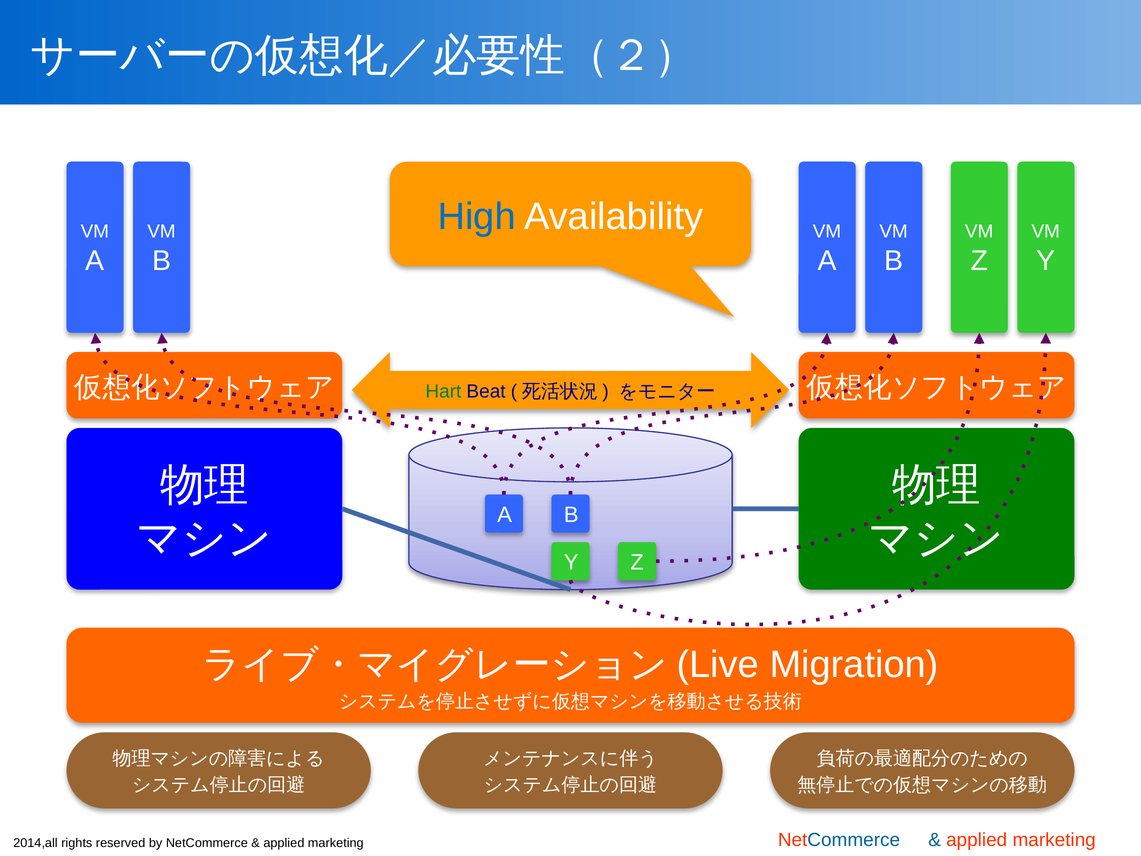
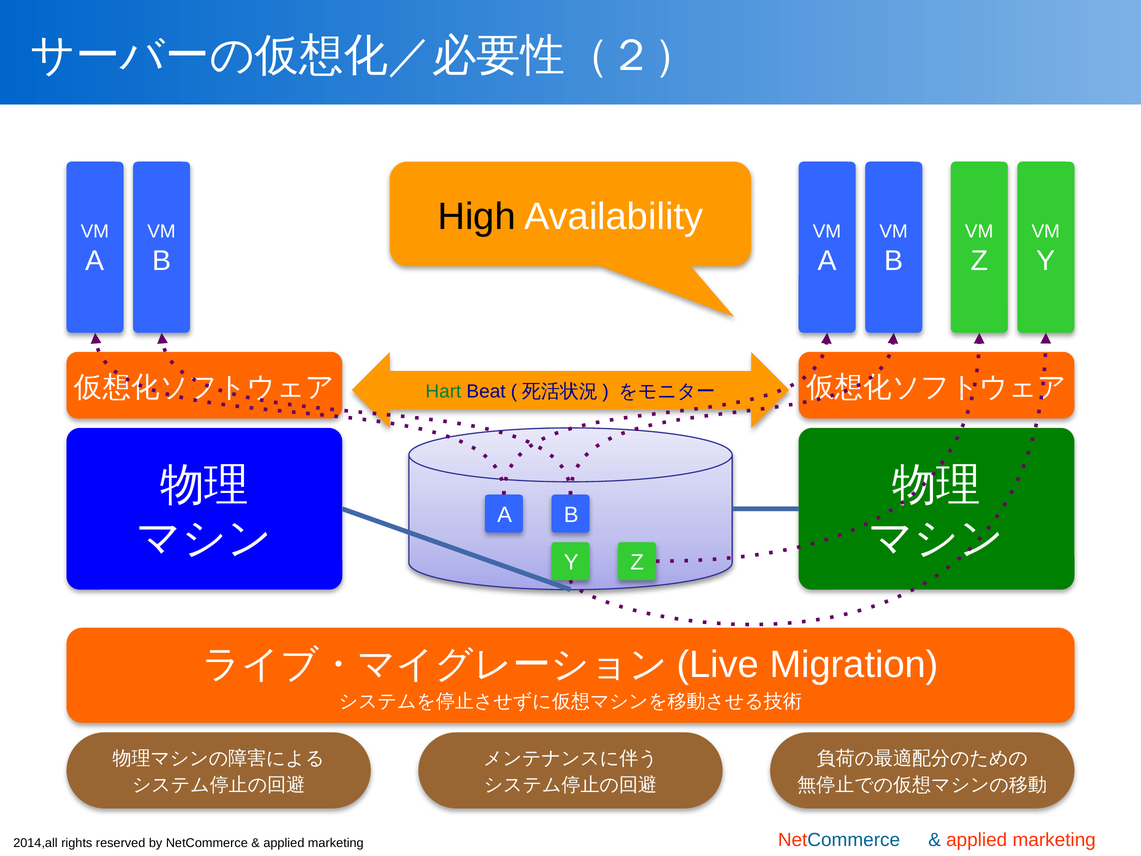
High colour: blue -> black
